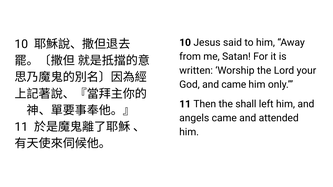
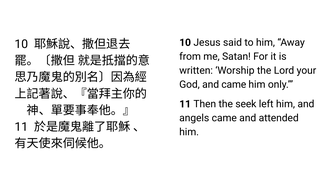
shall: shall -> seek
